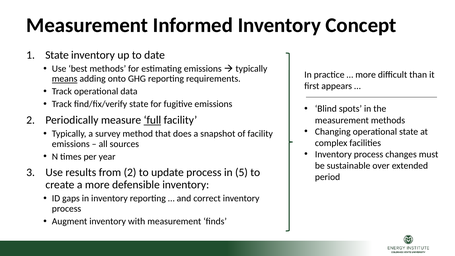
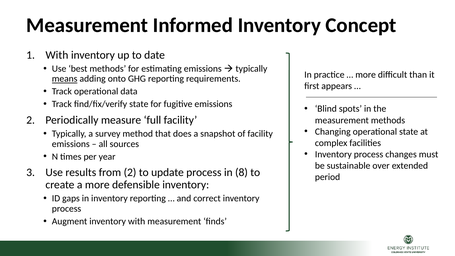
1 State: State -> With
full underline: present -> none
5: 5 -> 8
